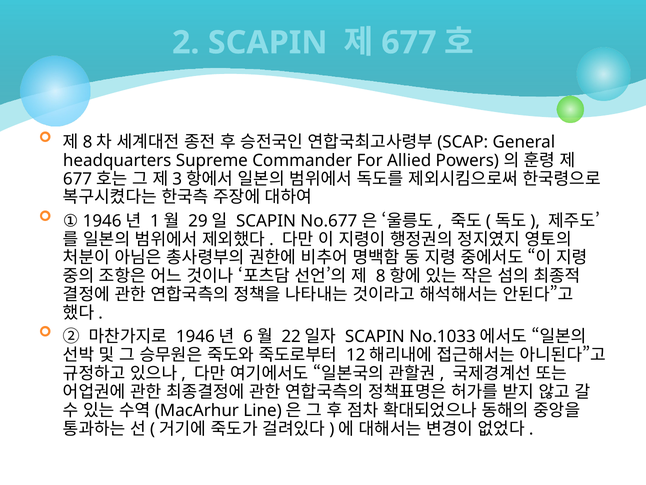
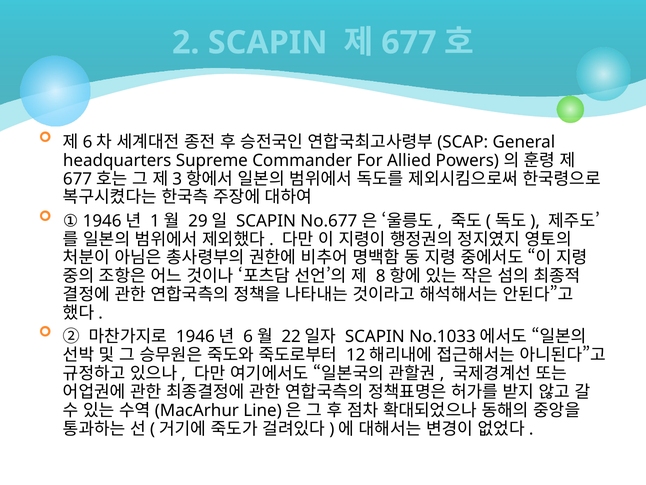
8 at (88, 142): 8 -> 6
